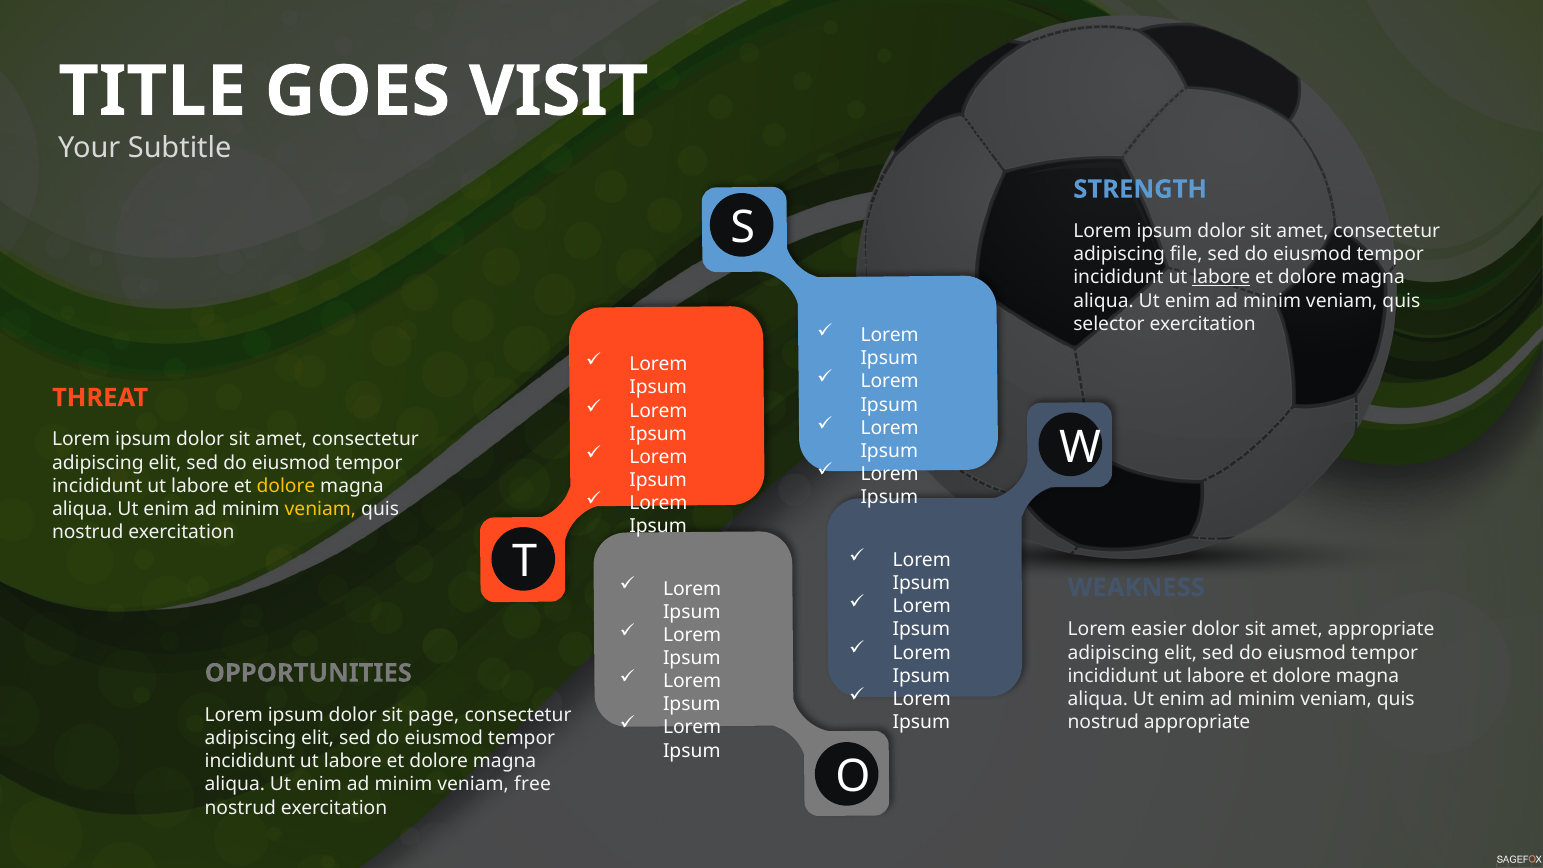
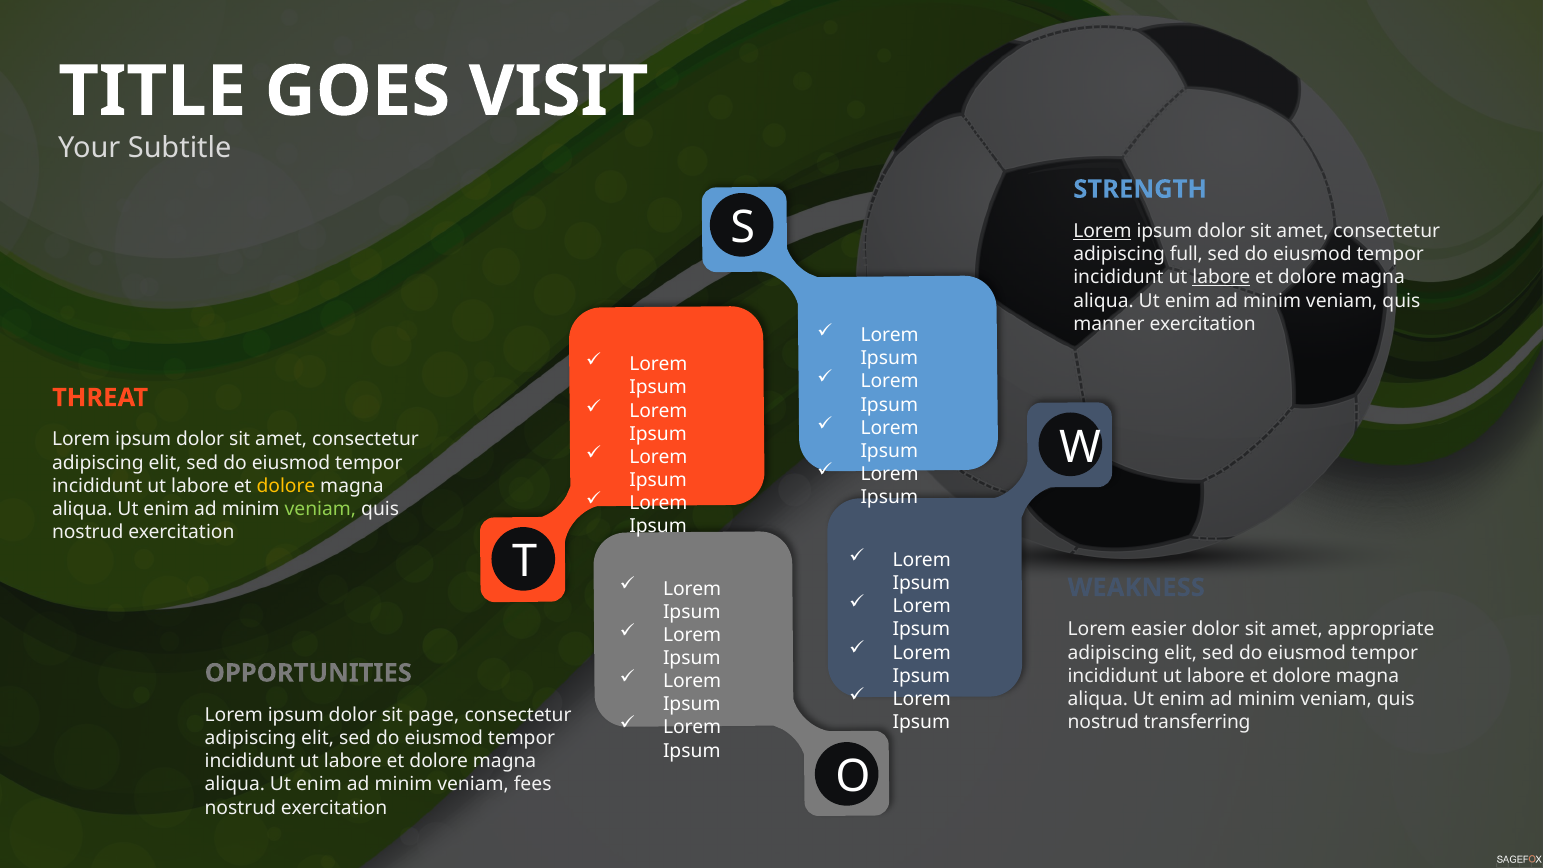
Lorem at (1102, 231) underline: none -> present
file: file -> full
selector: selector -> manner
veniam at (320, 509) colour: yellow -> light green
nostrud appropriate: appropriate -> transferring
free: free -> fees
